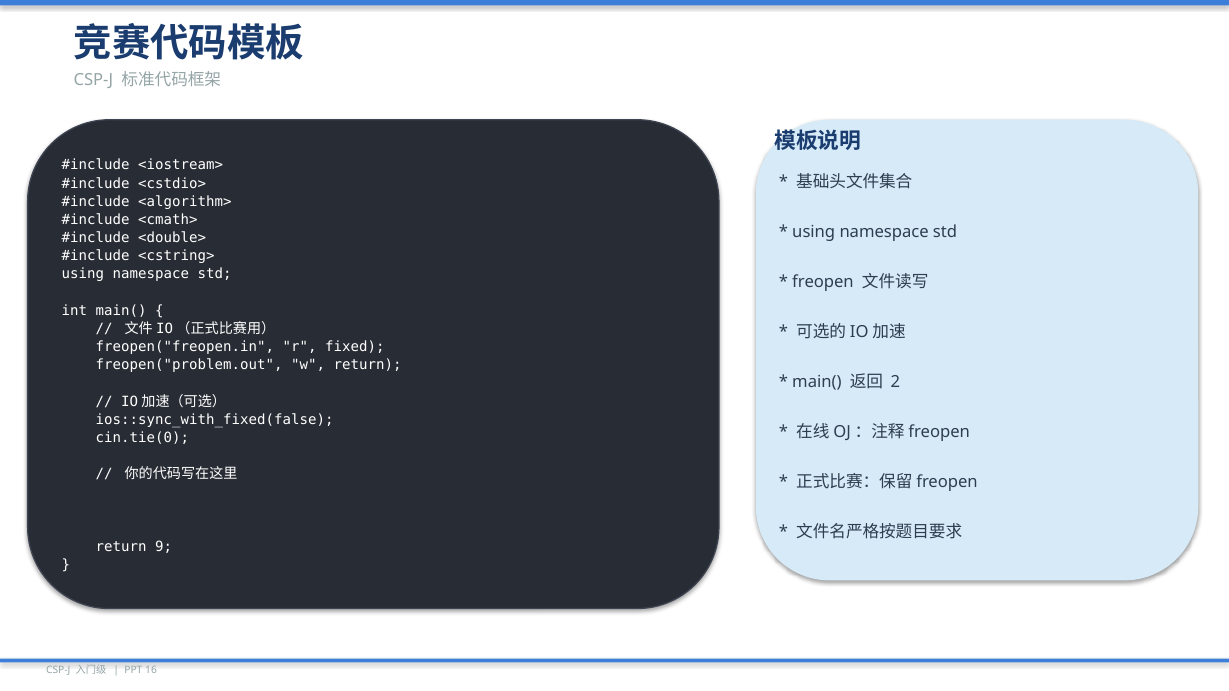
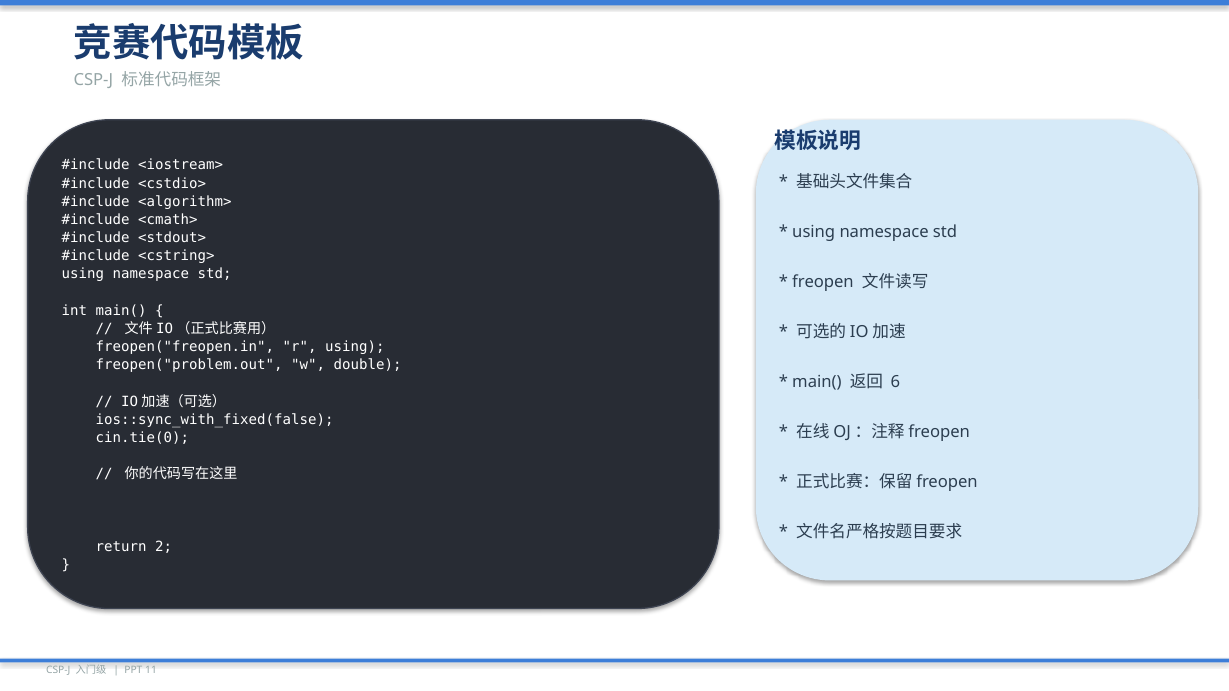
<double>: <double> -> <stdout>
r fixed: fixed -> using
w return: return -> double
2: 2 -> 6
9: 9 -> 2
16: 16 -> 11
